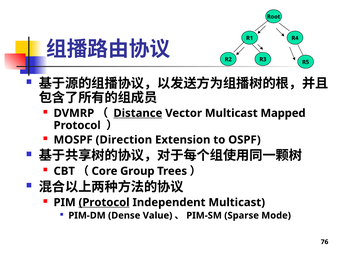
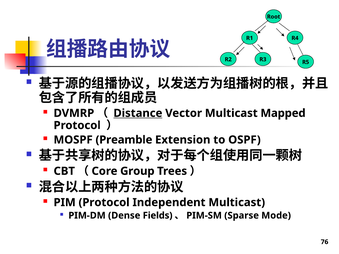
Direction: Direction -> Preamble
Protocol at (104, 203) underline: present -> none
Value: Value -> Fields
